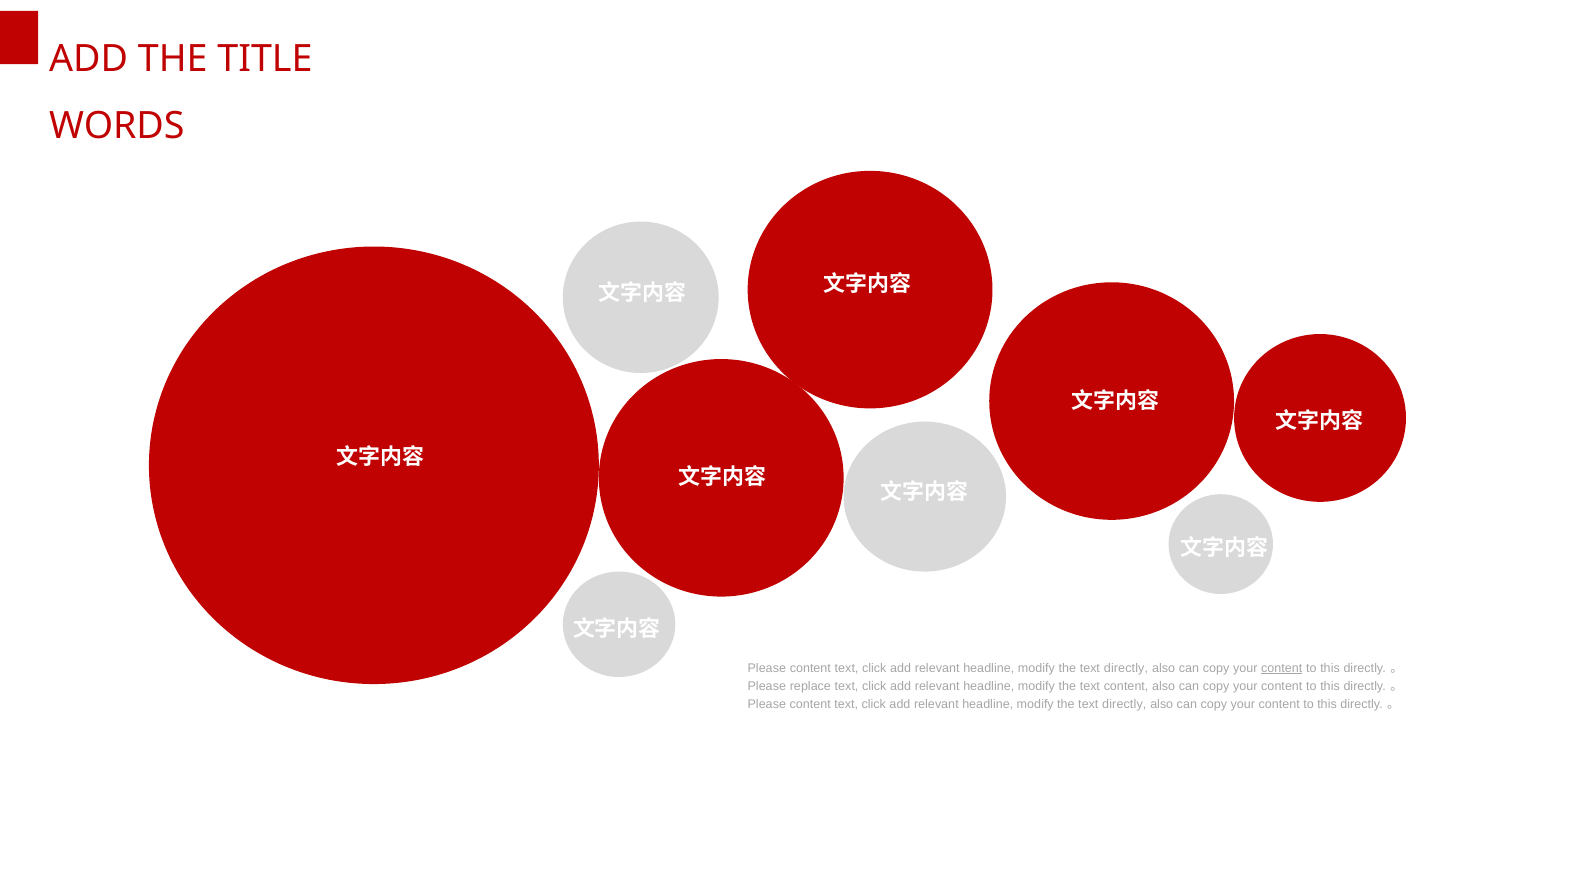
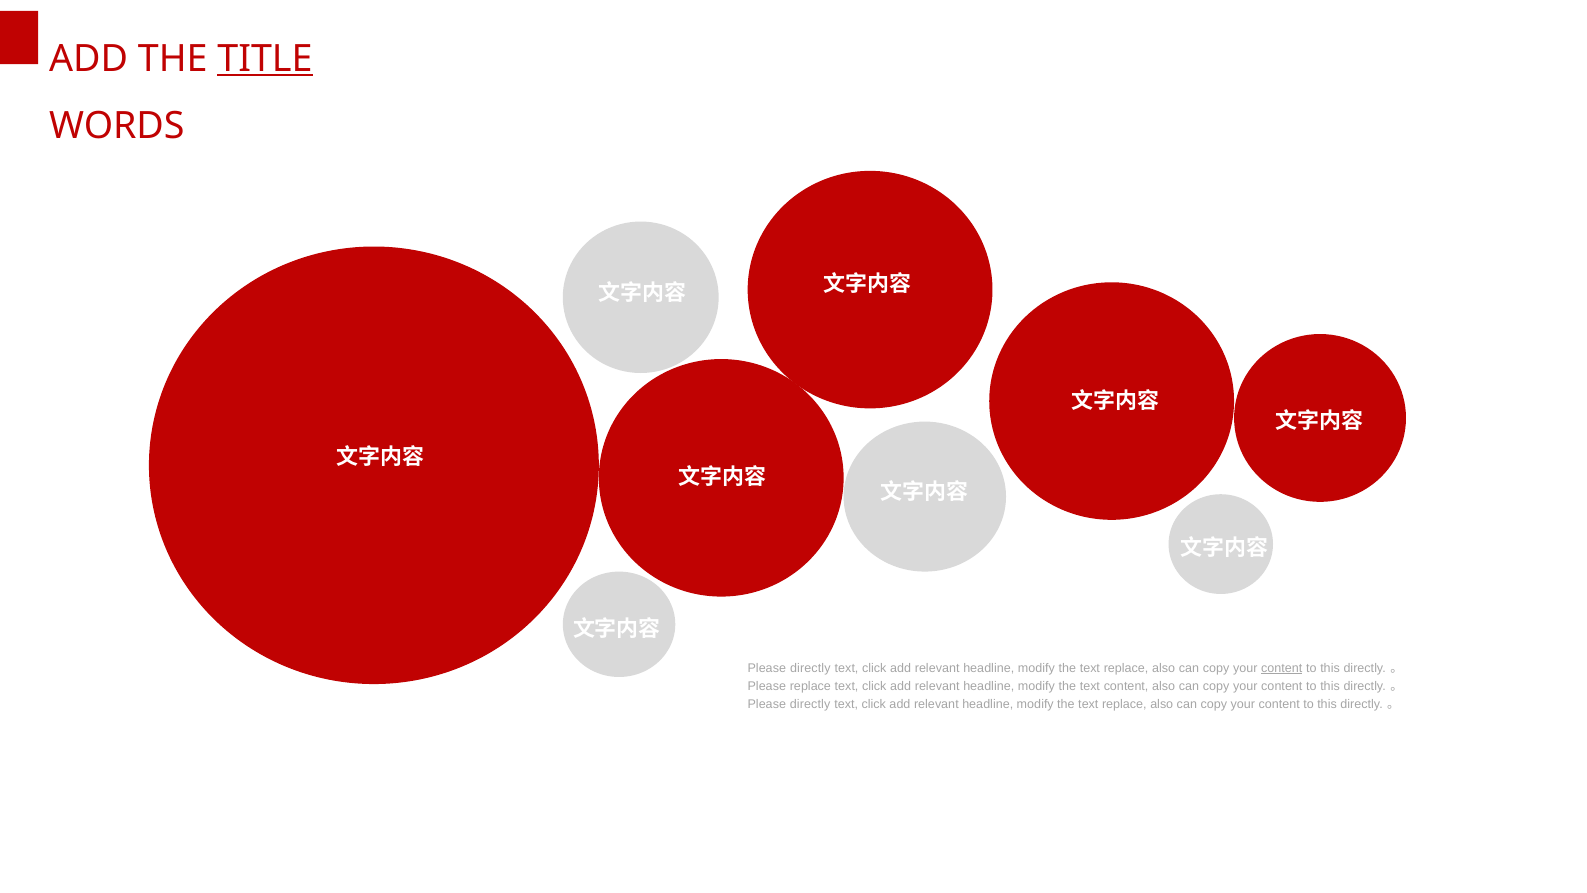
TITLE underline: none -> present
content at (810, 668): content -> directly
directly at (1126, 668): directly -> replace
content at (810, 704): content -> directly
directly at (1124, 704): directly -> replace
